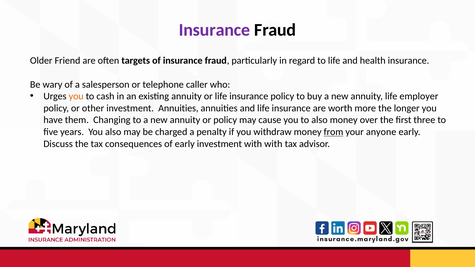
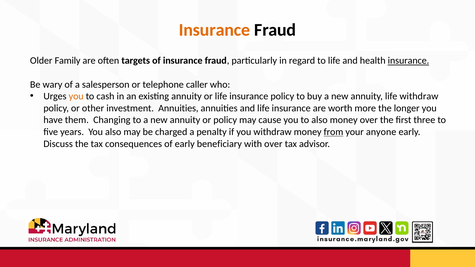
Insurance at (214, 30) colour: purple -> orange
Friend: Friend -> Family
insurance at (408, 61) underline: none -> present
life employer: employer -> withdraw
early investment: investment -> beneficiary
with with: with -> over
